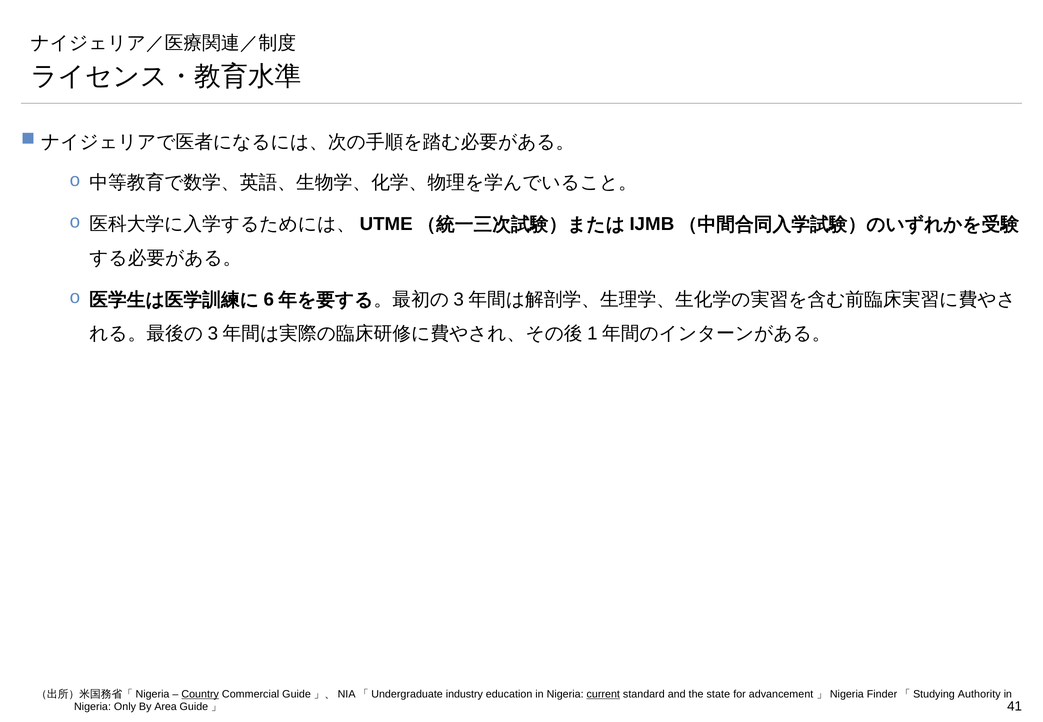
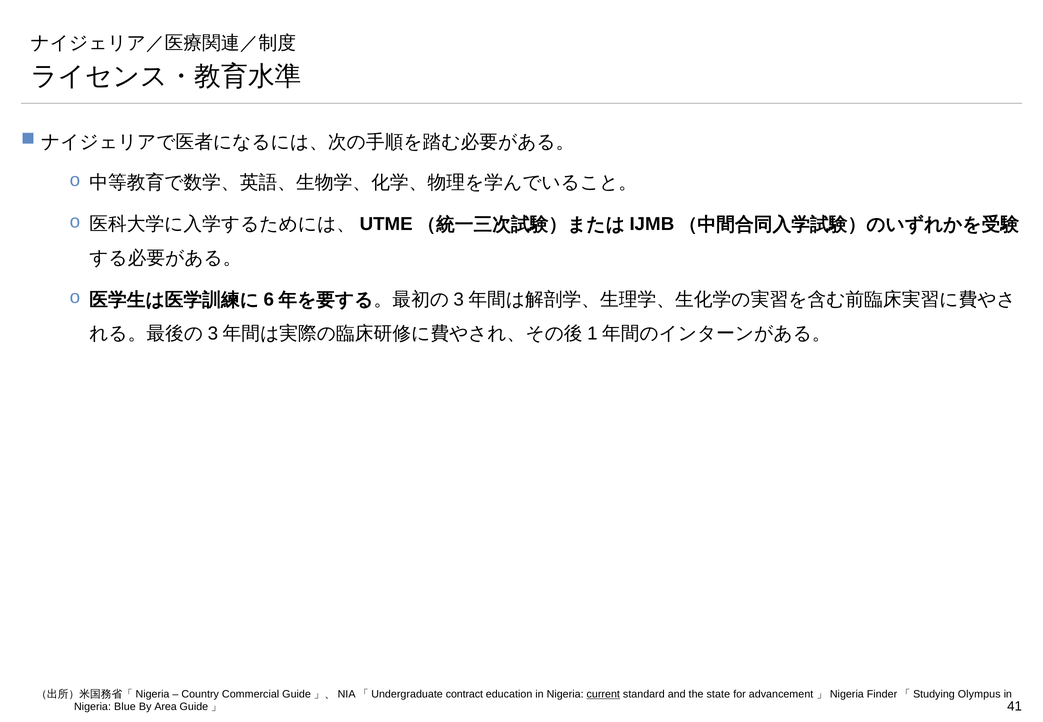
Country underline: present -> none
industry: industry -> contract
Authority: Authority -> Olympus
Only: Only -> Blue
